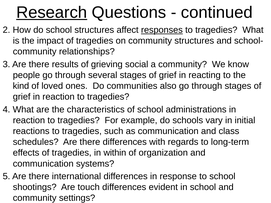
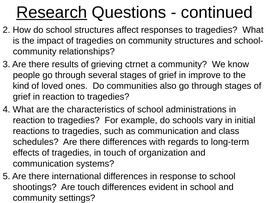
responses underline: present -> none
social: social -> ctrnet
reacting: reacting -> improve
in within: within -> touch
